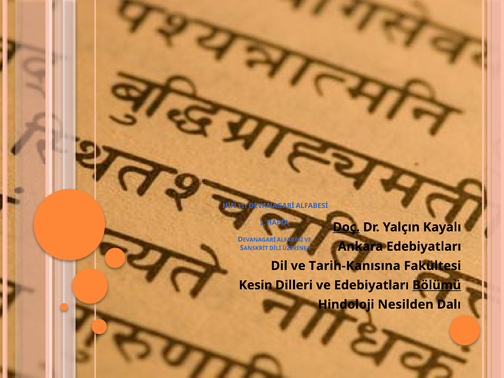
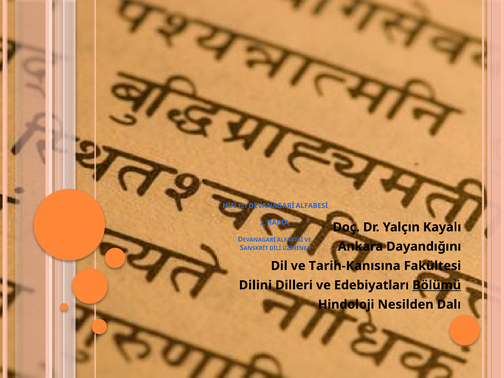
Doç underline: present -> none
Ankara Edebiyatları: Edebiyatları -> Dayandığını
Kesin: Kesin -> Dilini
